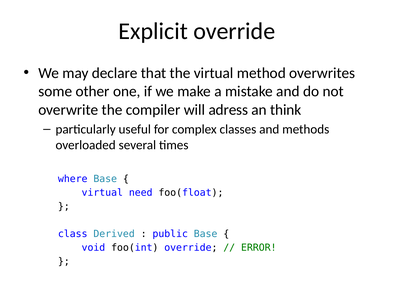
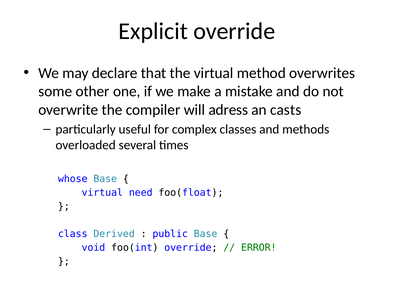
think: think -> casts
where: where -> whose
